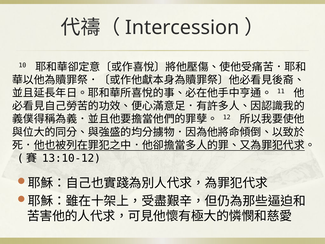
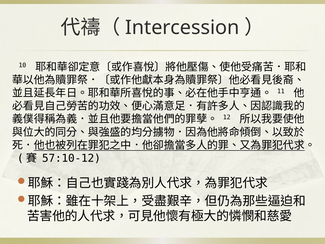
13:10-12: 13:10-12 -> 57:10-12
